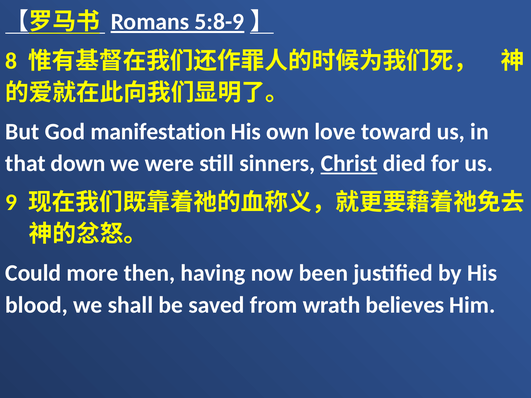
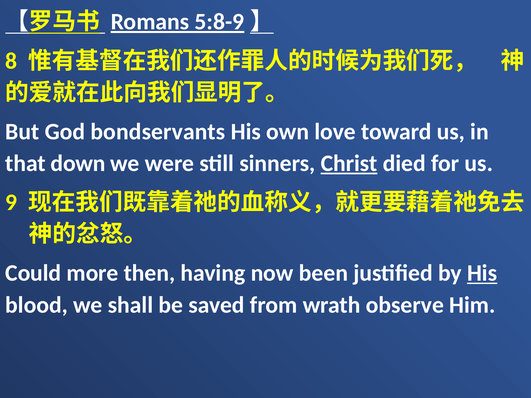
manifestation: manifestation -> bondservants
His at (482, 273) underline: none -> present
believes: believes -> observe
